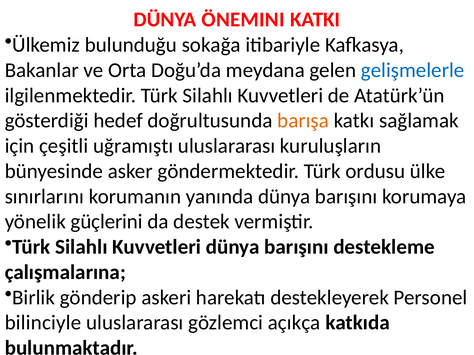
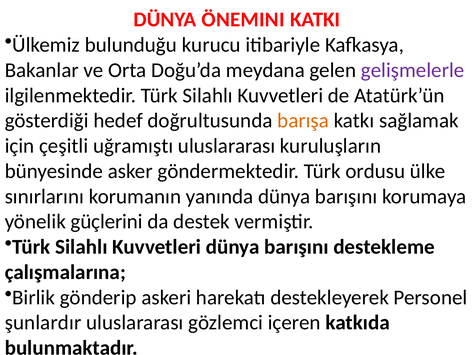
sokağa: sokağa -> kurucu
gelişmelerle colour: blue -> purple
bilinciyle: bilinciyle -> şunlardır
açıkça: açıkça -> içeren
